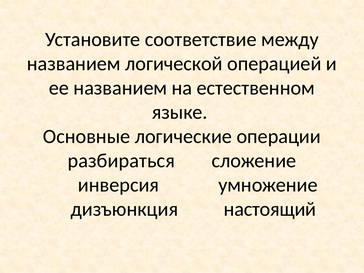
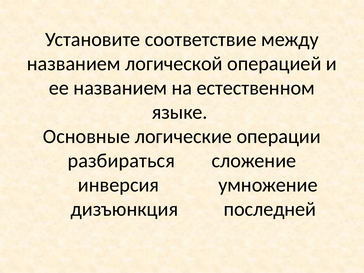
настоящий: настоящий -> последней
